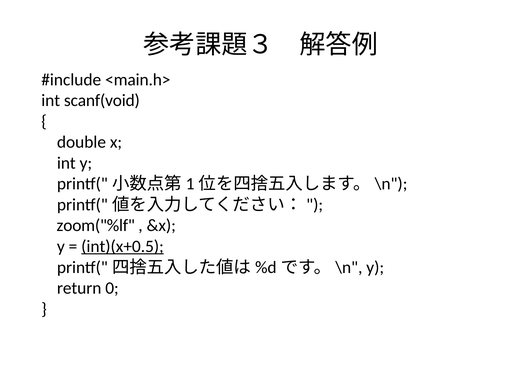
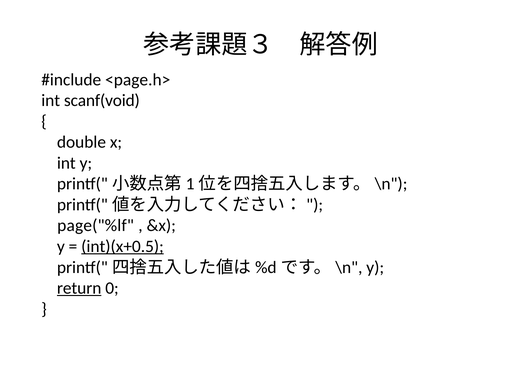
<main.h>: <main.h> -> <page.h>
zoom("%lf: zoom("%lf -> page("%lf
return underline: none -> present
